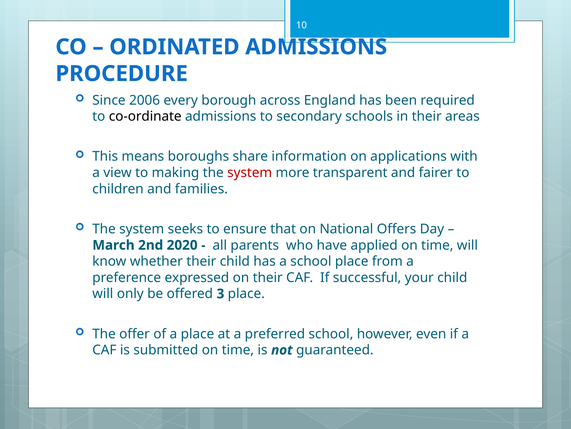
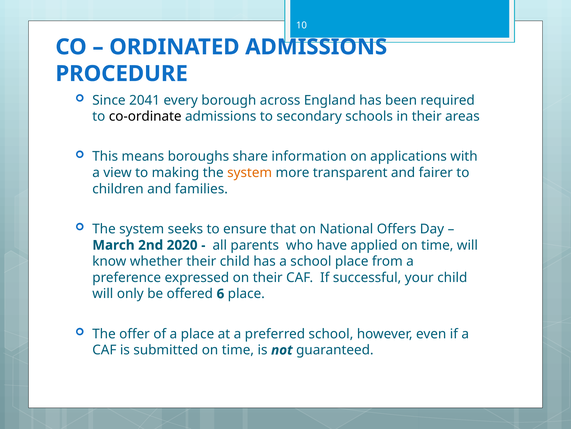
2006: 2006 -> 2041
system at (250, 172) colour: red -> orange
3: 3 -> 6
